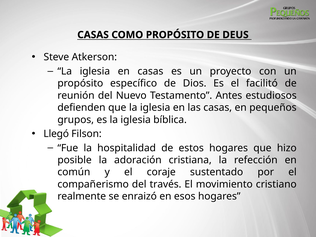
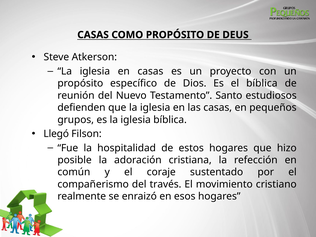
el facilitó: facilitó -> bíblica
Antes: Antes -> Santo
